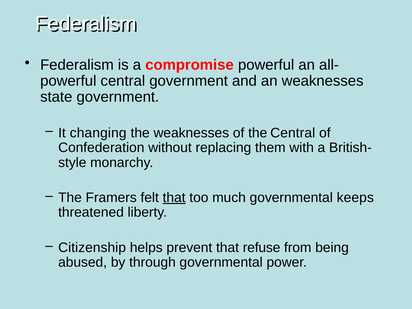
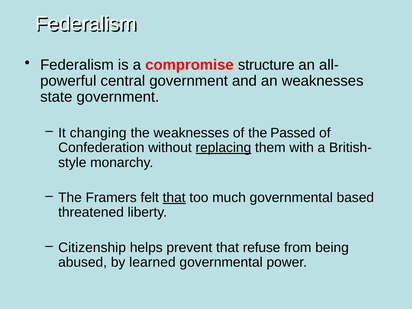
compromise powerful: powerful -> structure
the Central: Central -> Passed
replacing underline: none -> present
keeps: keeps -> based
through: through -> learned
